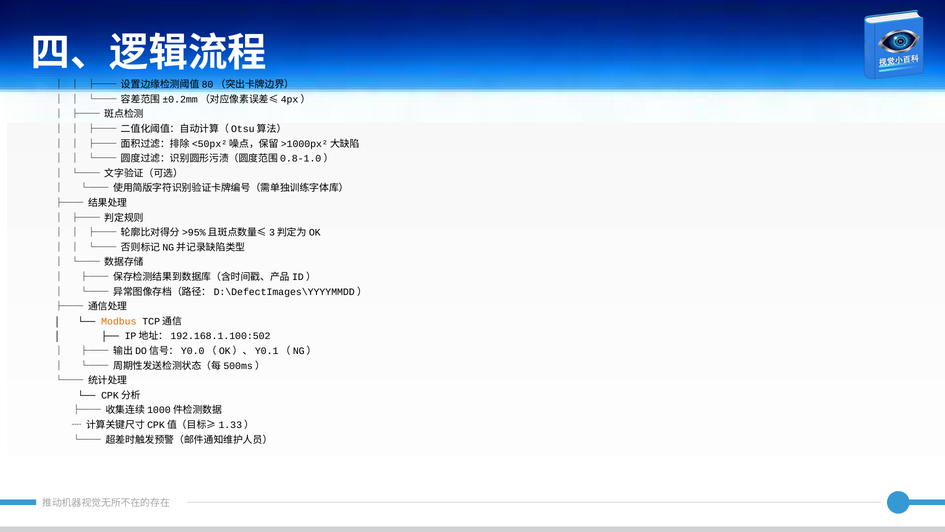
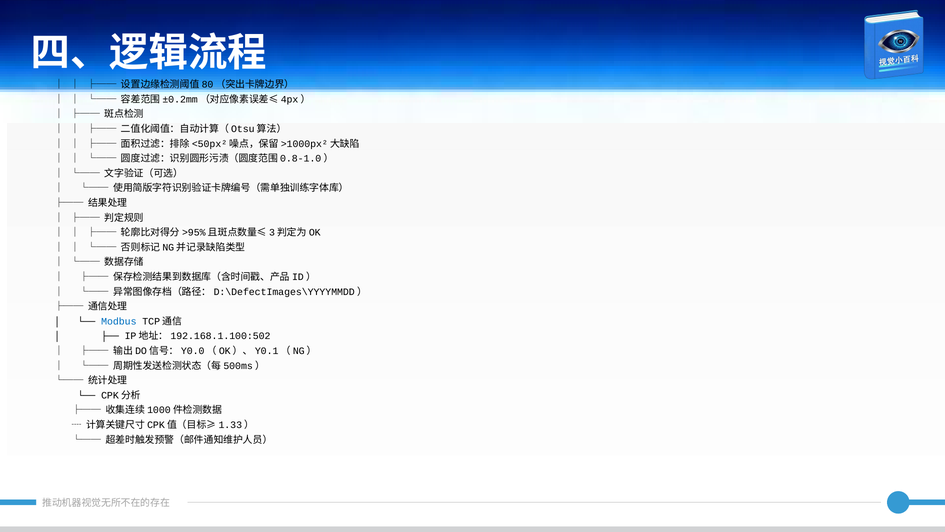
Modbus colour: orange -> blue
